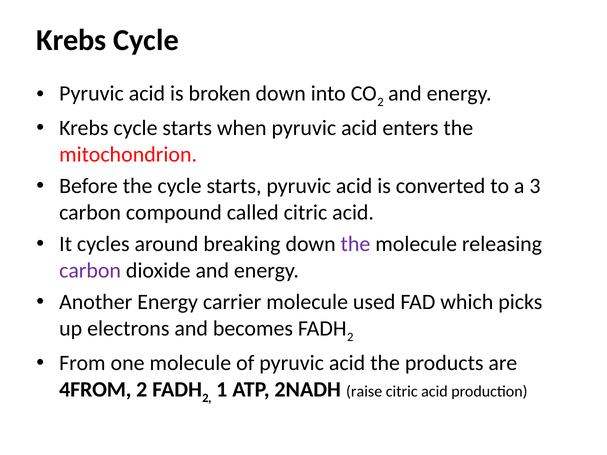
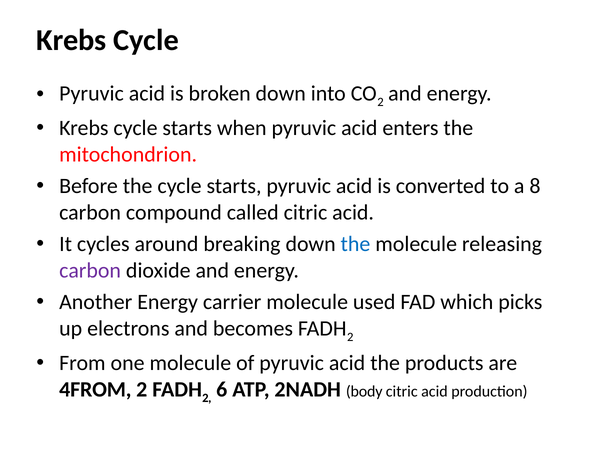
3: 3 -> 8
the at (355, 244) colour: purple -> blue
1: 1 -> 6
raise: raise -> body
